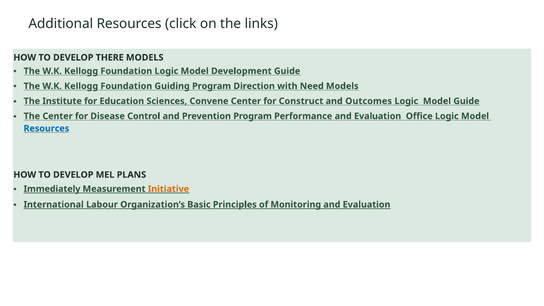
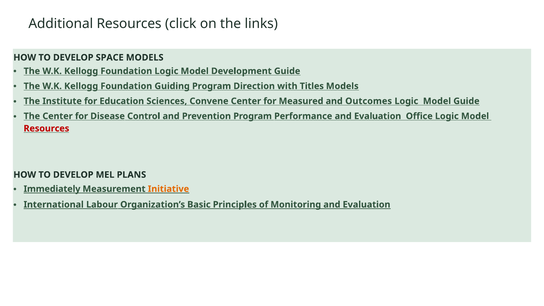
THERE: THERE -> SPACE
Need: Need -> Titles
Construct: Construct -> Measured
Resources at (46, 128) colour: blue -> red
